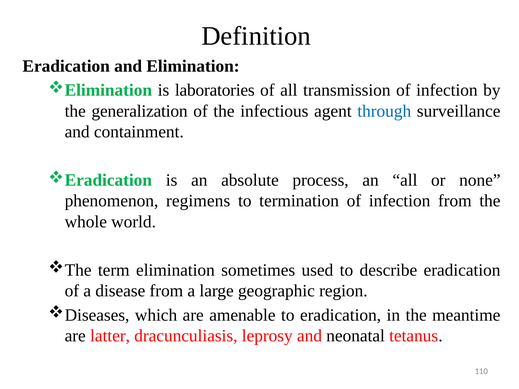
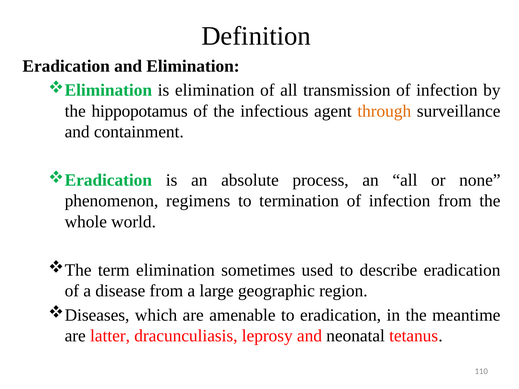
is laboratories: laboratories -> elimination
generalization: generalization -> hippopotamus
through colour: blue -> orange
